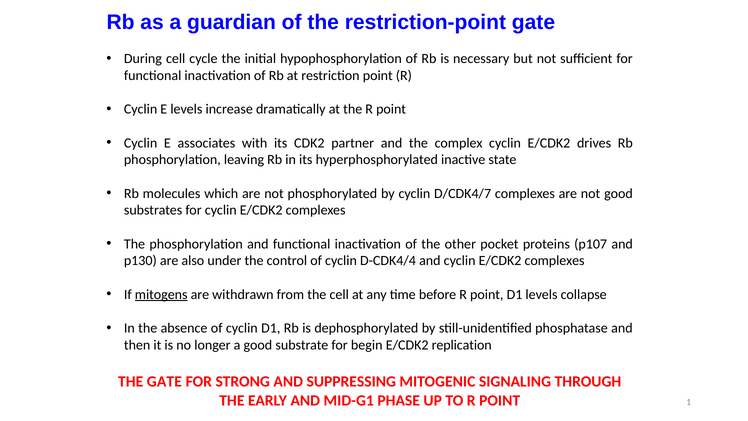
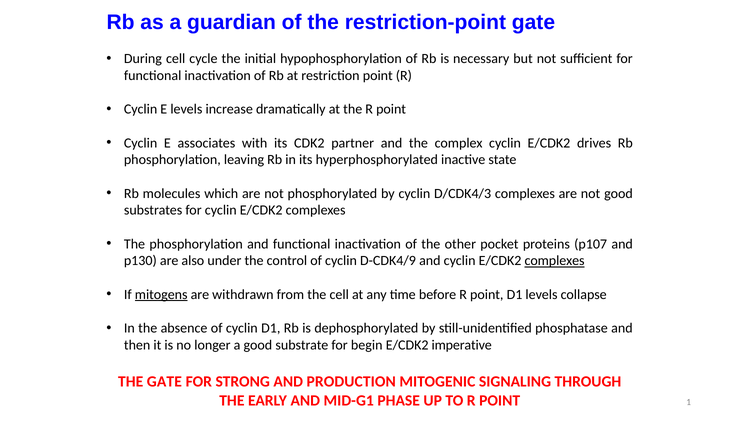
D/CDK4/7: D/CDK4/7 -> D/CDK4/3
D-CDK4/4: D-CDK4/4 -> D-CDK4/9
complexes at (555, 261) underline: none -> present
replication: replication -> imperative
SUPPRESSING: SUPPRESSING -> PRODUCTION
